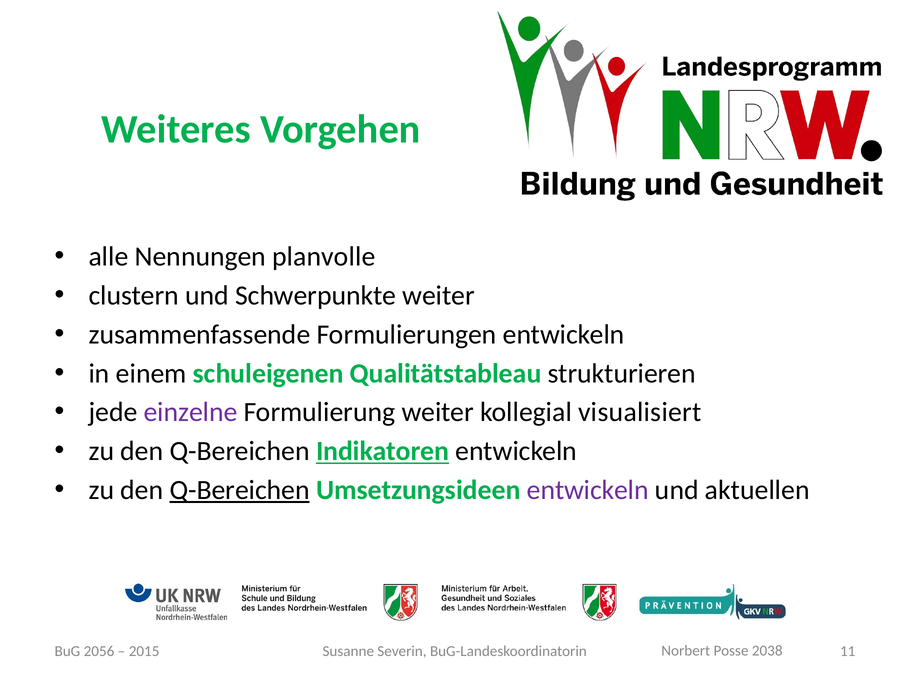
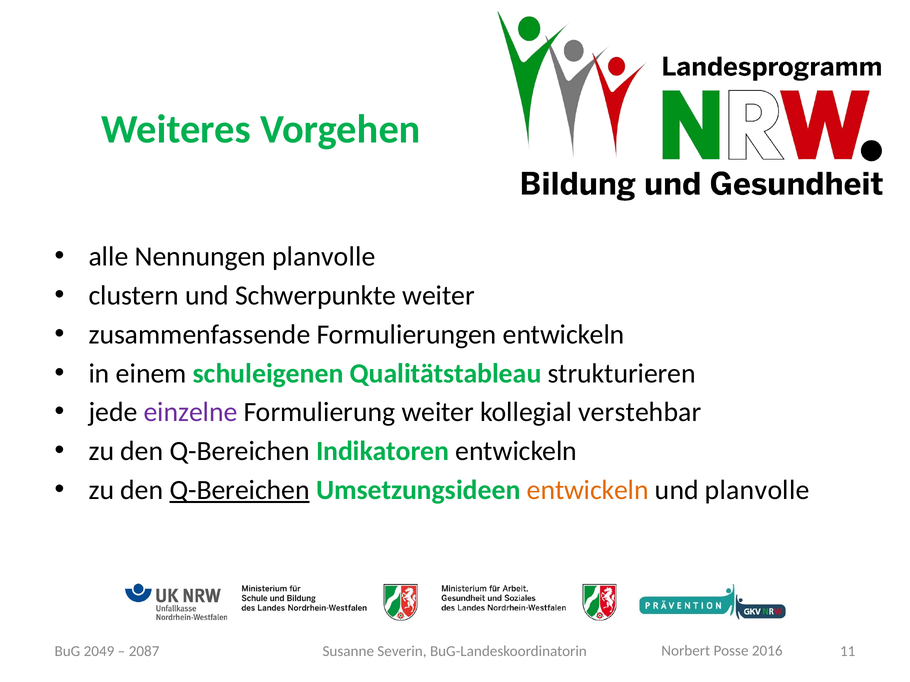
visualisiert: visualisiert -> verstehbar
Indikatoren underline: present -> none
entwickeln at (588, 490) colour: purple -> orange
und aktuellen: aktuellen -> planvolle
2056: 2056 -> 2049
2015: 2015 -> 2087
2038: 2038 -> 2016
